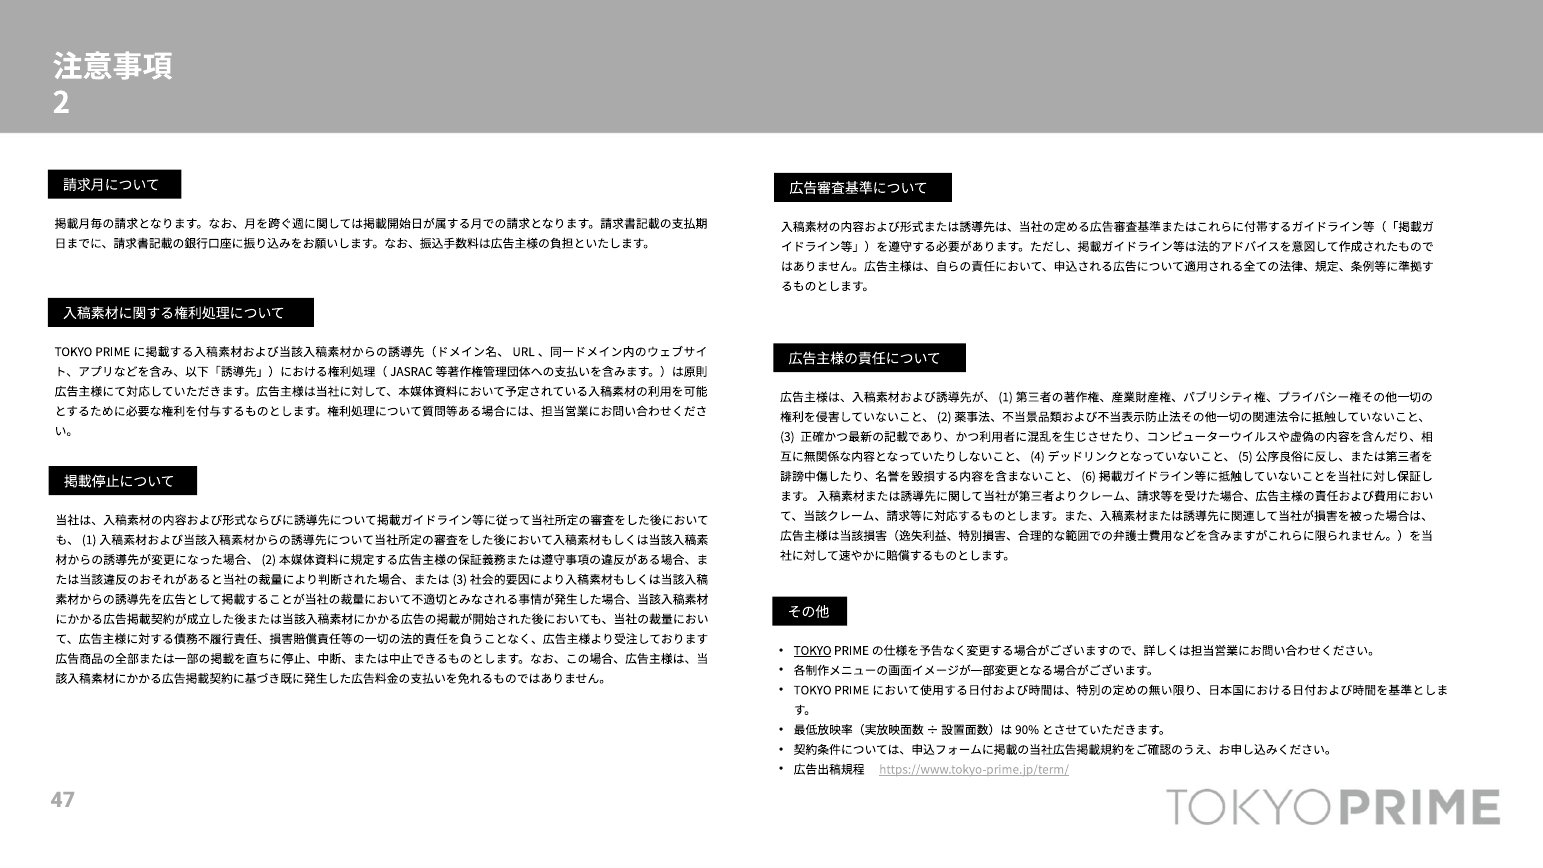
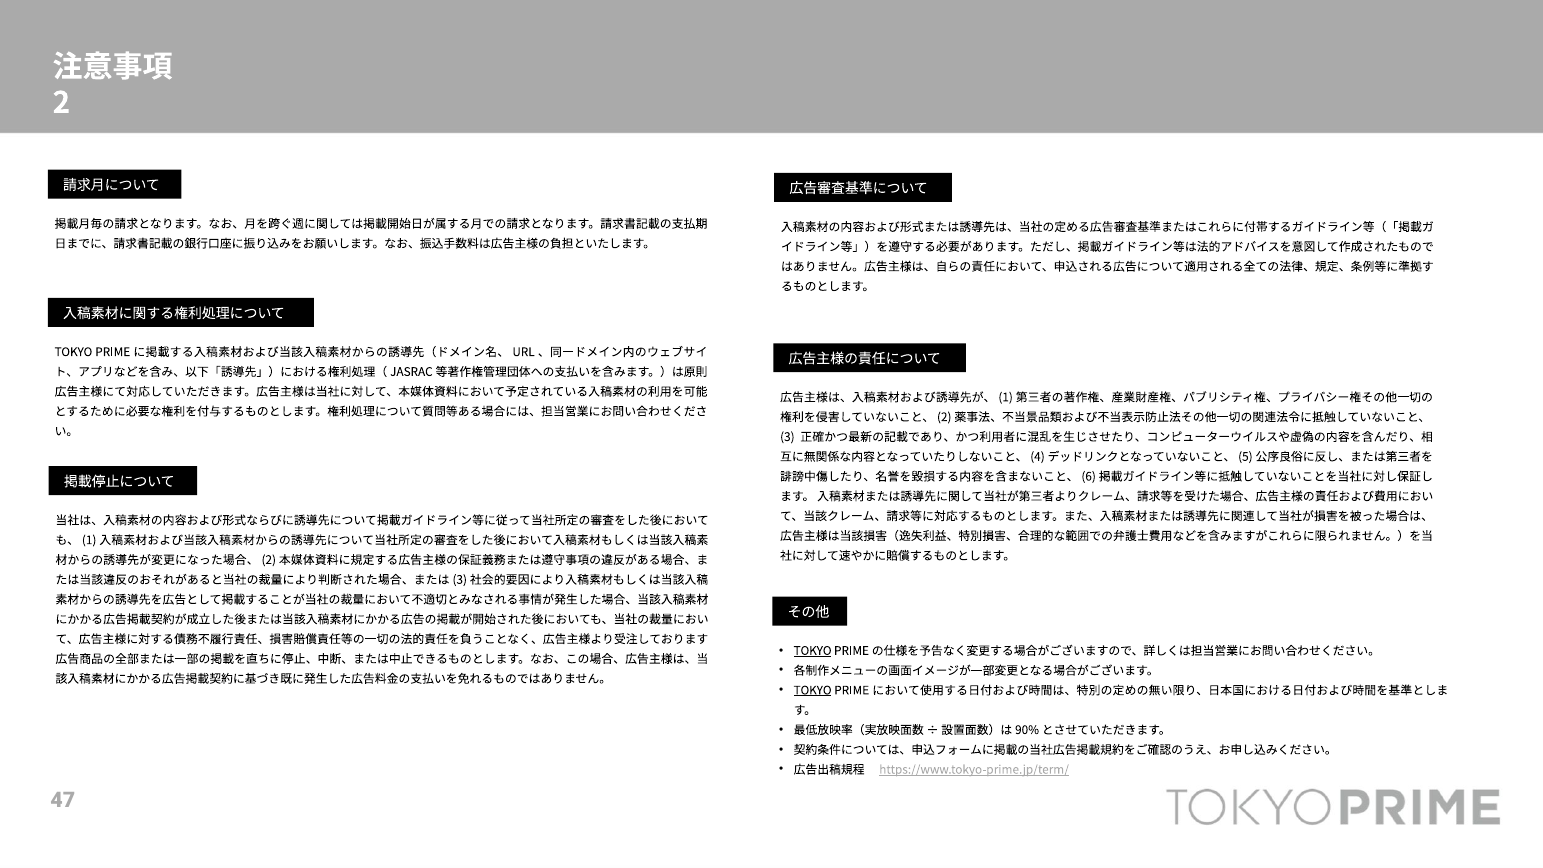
TOKYO at (813, 691) underline: none -> present
